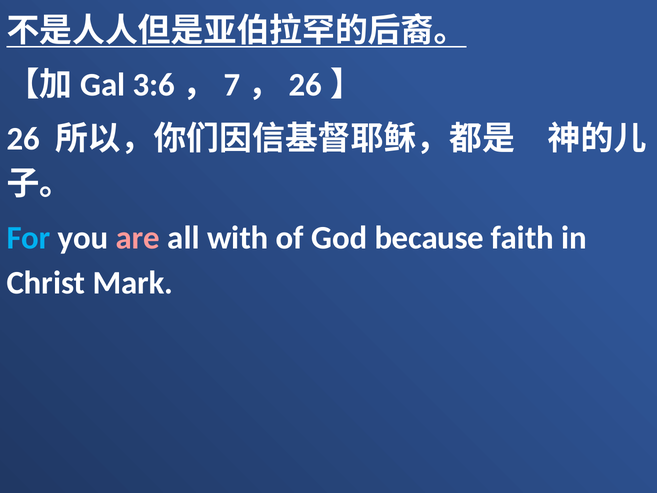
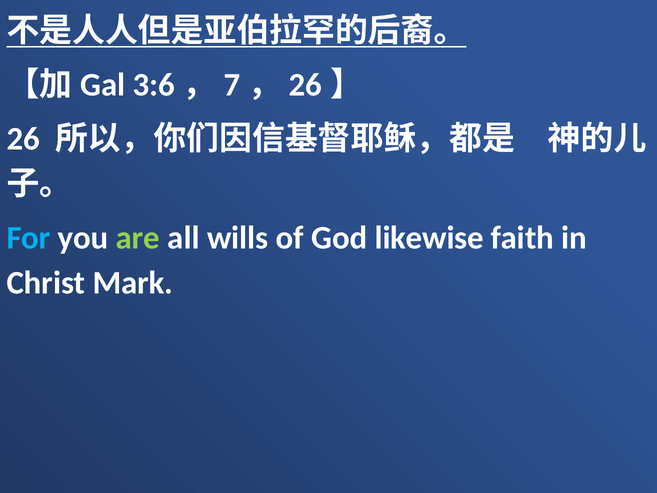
are colour: pink -> light green
with: with -> wills
because: because -> likewise
